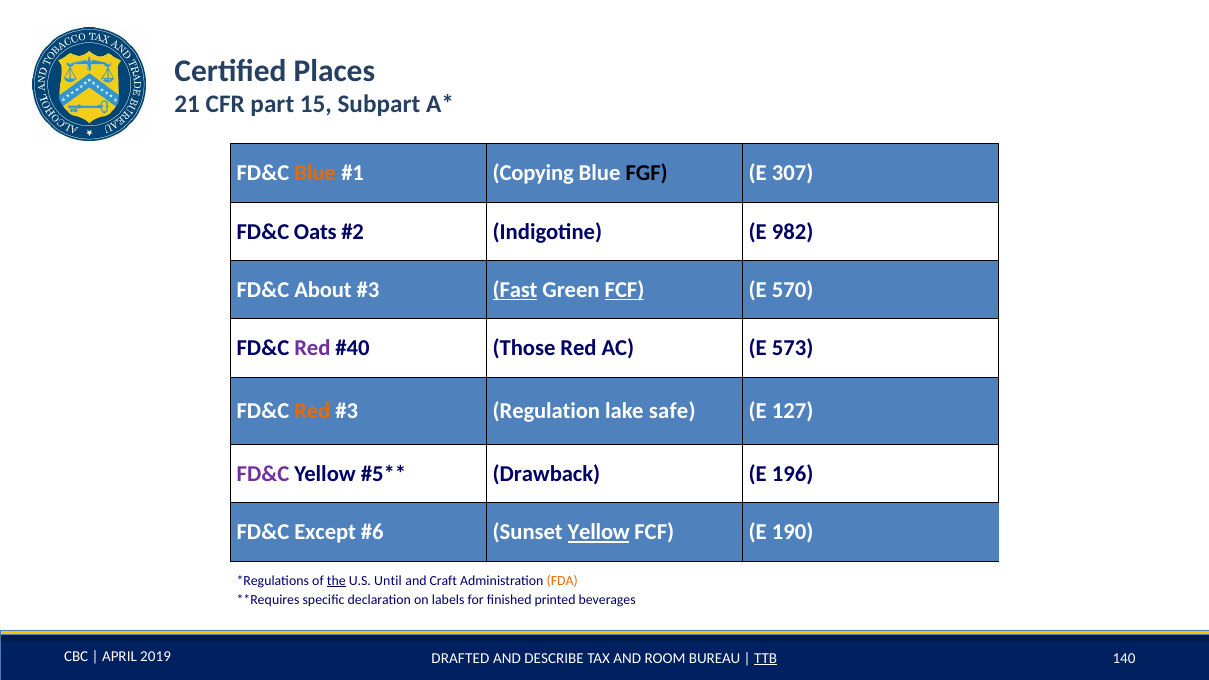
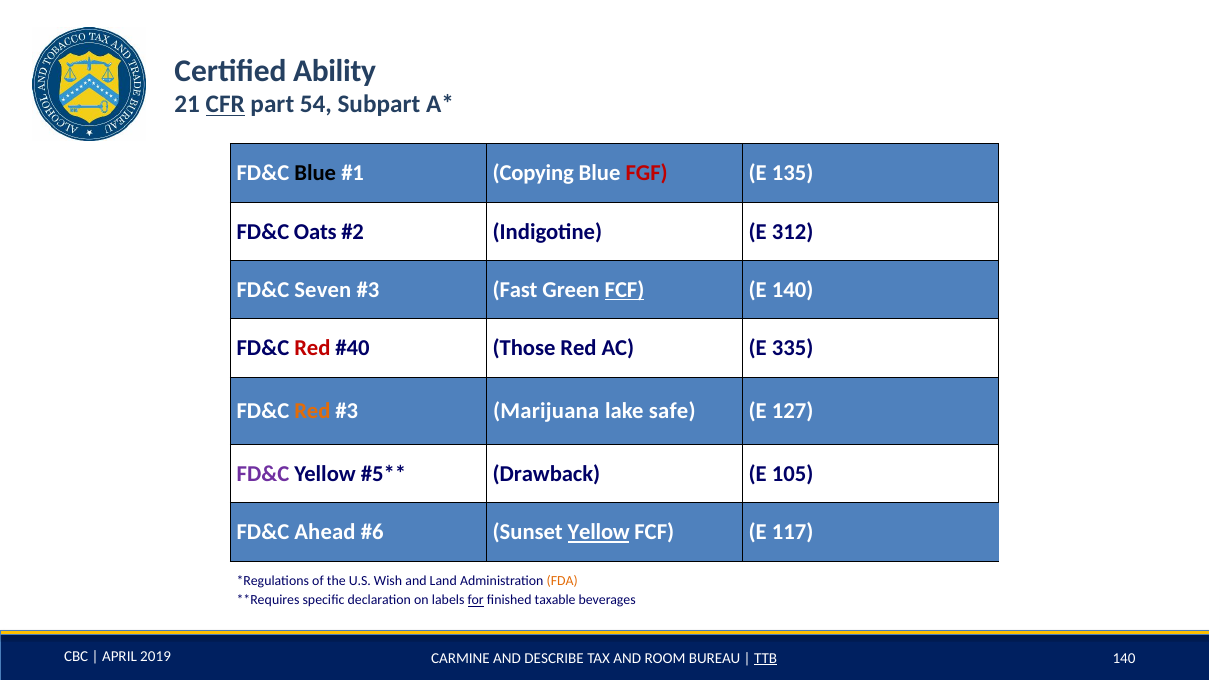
Places: Places -> Ability
CFR underline: none -> present
15: 15 -> 54
Blue at (315, 173) colour: orange -> black
FGF colour: black -> red
307: 307 -> 135
982: 982 -> 312
About: About -> Seven
Fast underline: present -> none
E 570: 570 -> 140
Red at (312, 348) colour: purple -> red
573: 573 -> 335
Regulation: Regulation -> Marijuana
196: 196 -> 105
Except: Except -> Ahead
190: 190 -> 117
the underline: present -> none
Until: Until -> Wish
Craft: Craft -> Land
for underline: none -> present
printed: printed -> taxable
DRAFTED: DRAFTED -> CARMINE
